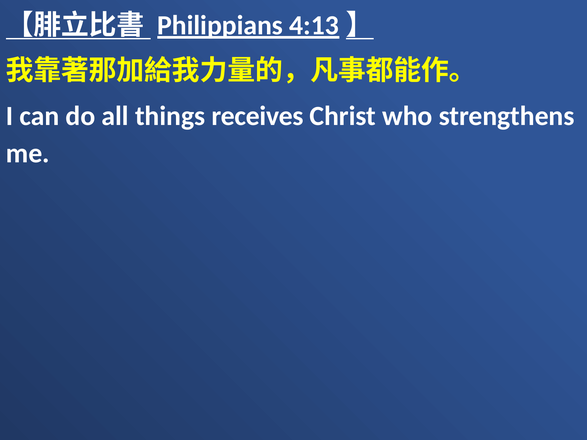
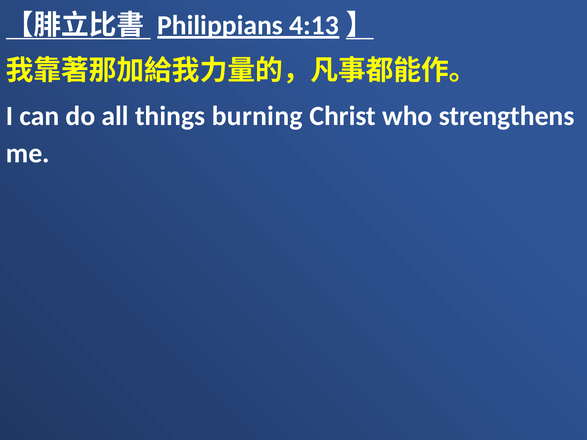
receives: receives -> burning
